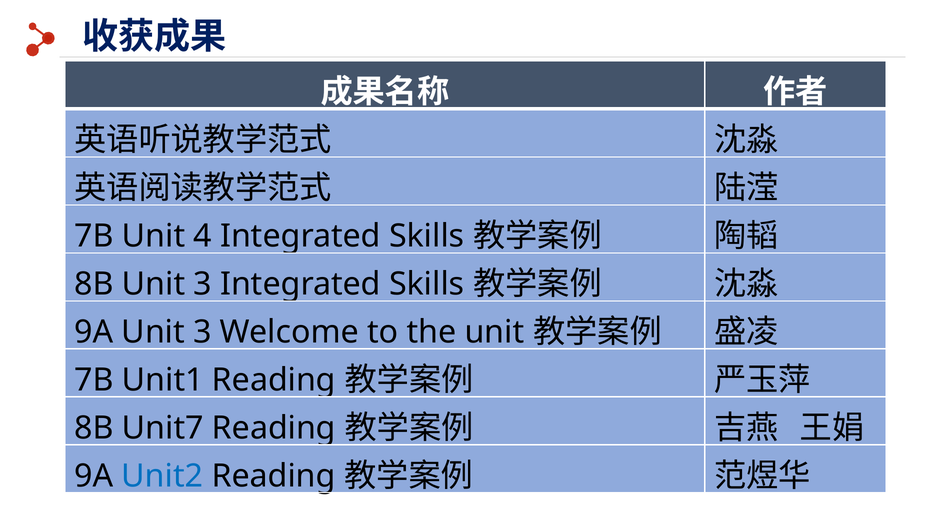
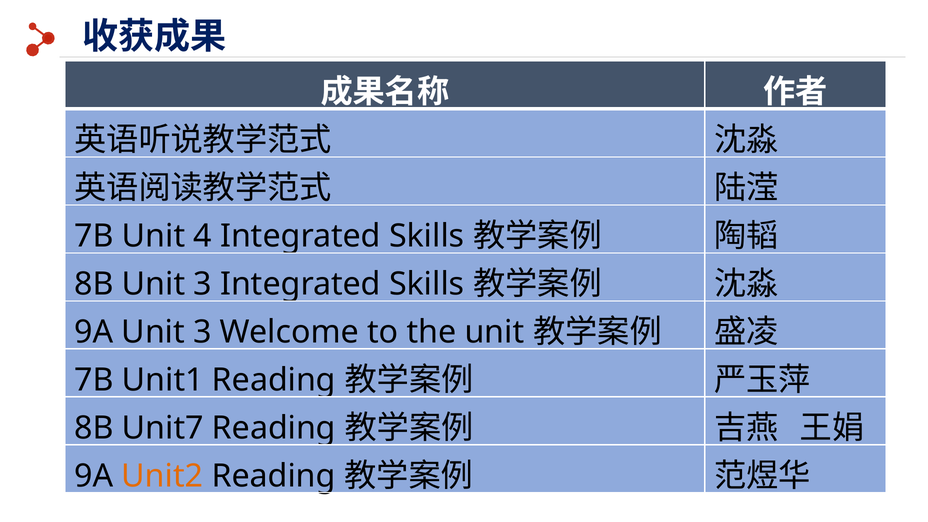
Unit2 colour: blue -> orange
